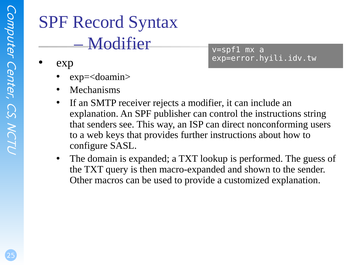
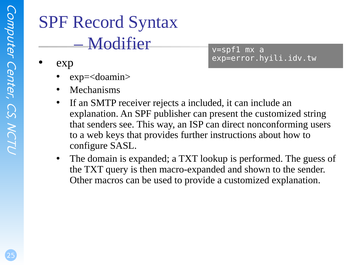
a modifier: modifier -> included
control: control -> present
the instructions: instructions -> customized
